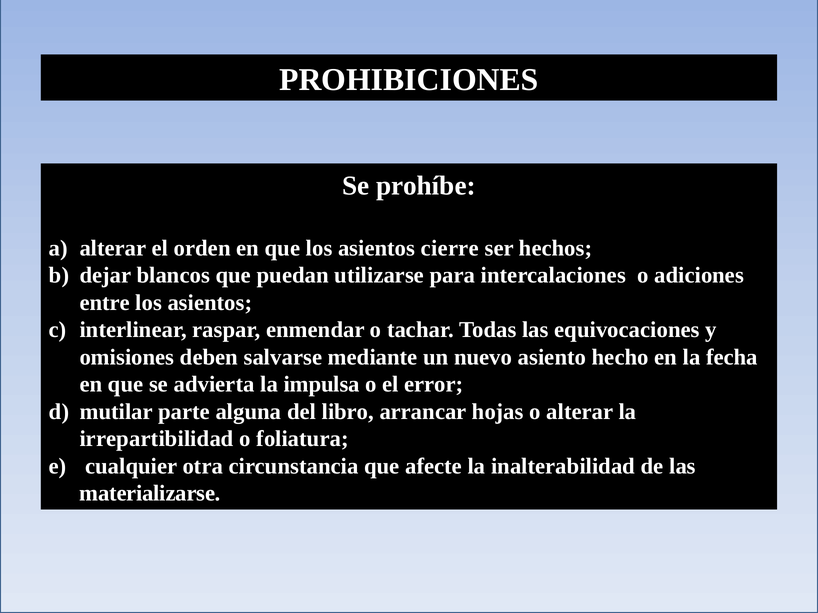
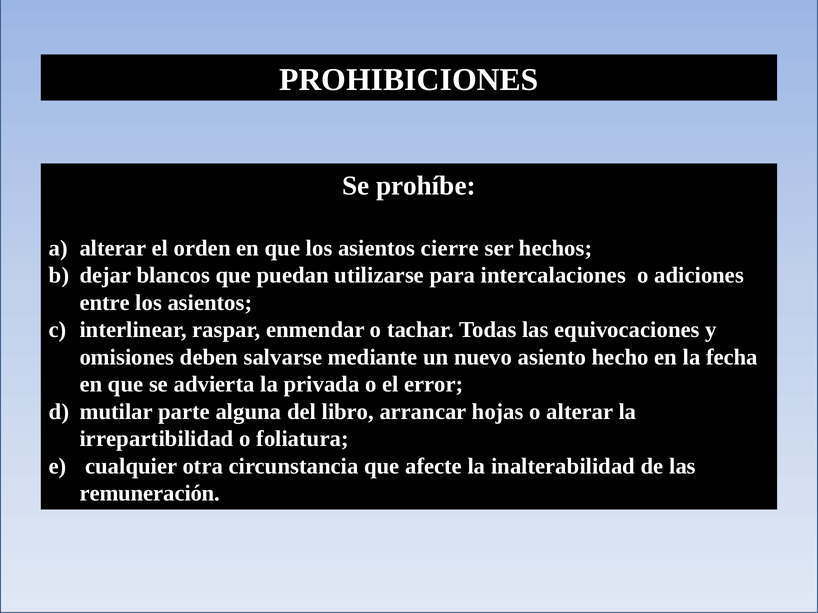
impulsa: impulsa -> privada
materializarse: materializarse -> remuneración
